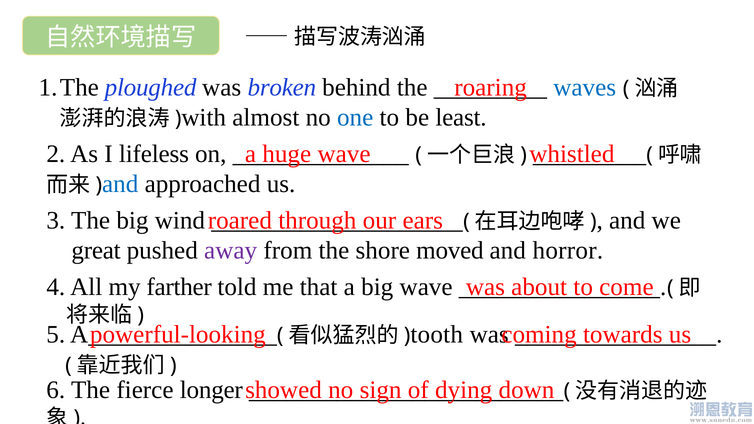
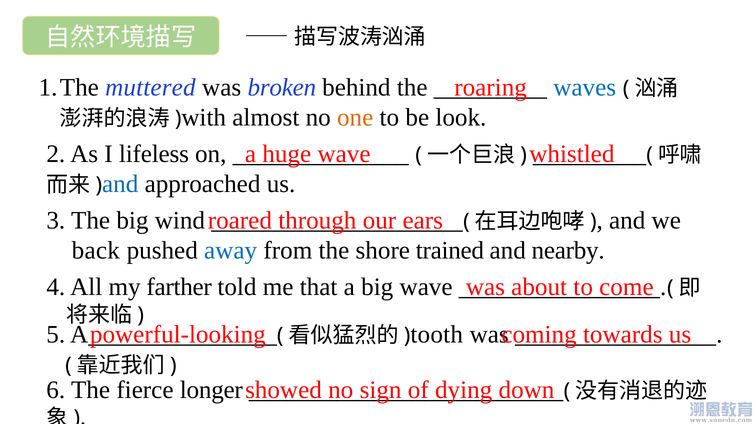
ploughed: ploughed -> muttered
one colour: blue -> orange
least: least -> look
great: great -> back
away colour: purple -> blue
moved: moved -> trained
horror: horror -> nearby
